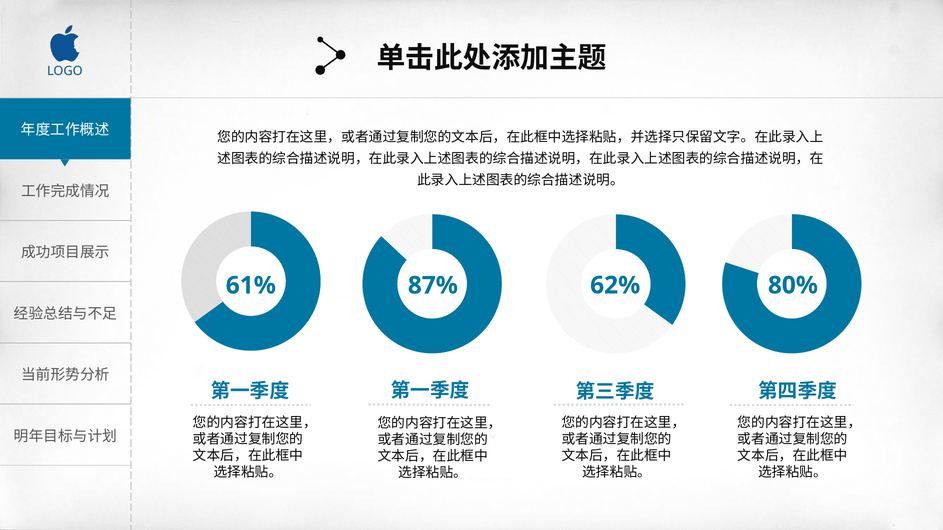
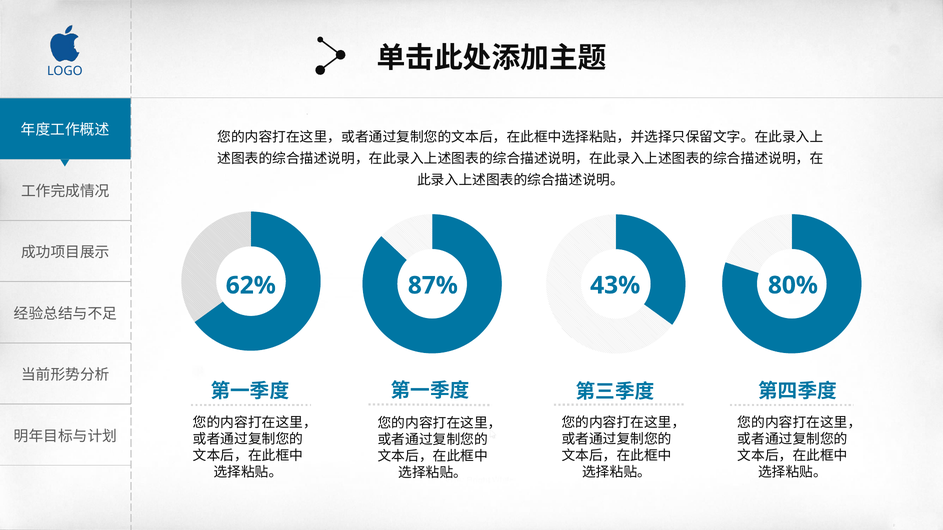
61%: 61% -> 62%
62%: 62% -> 43%
